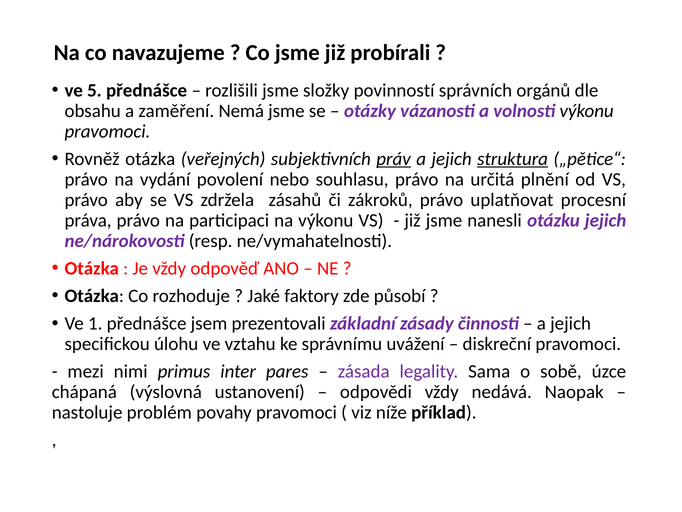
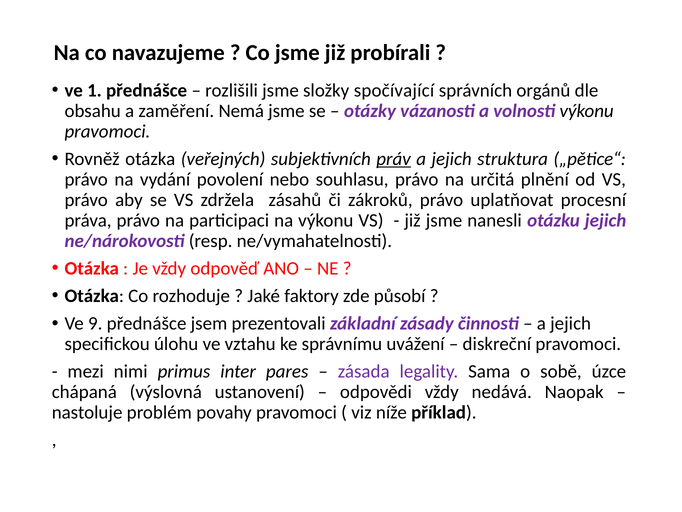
5: 5 -> 1
povinností: povinností -> spočívající
struktura underline: present -> none
1: 1 -> 9
